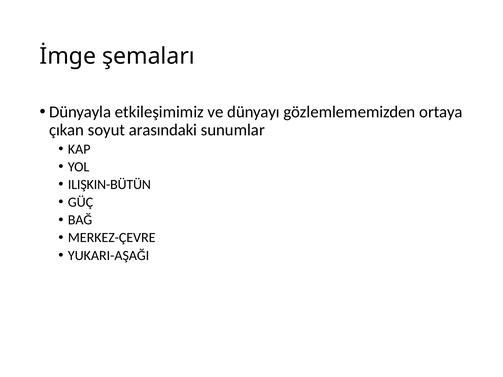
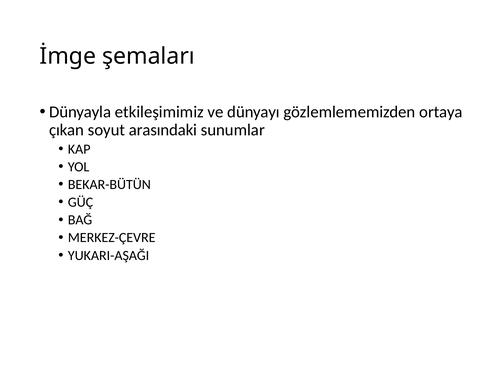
ILIŞKIN-BÜTÜN: ILIŞKIN-BÜTÜN -> BEKAR-BÜTÜN
